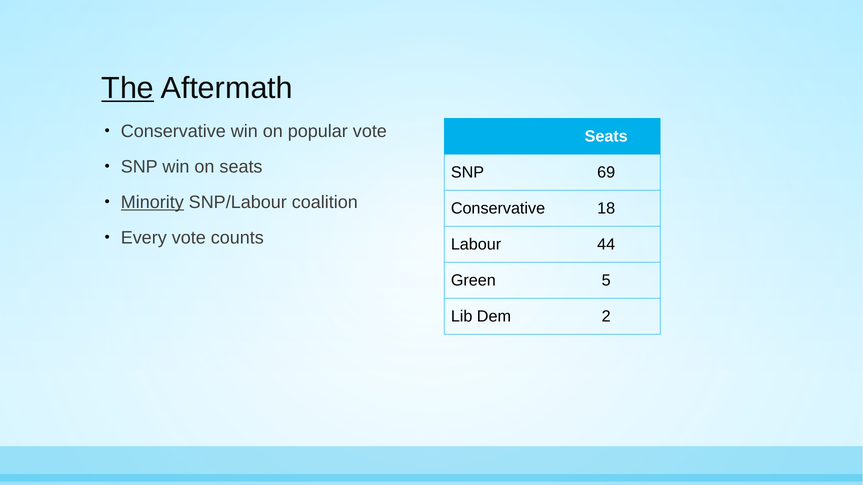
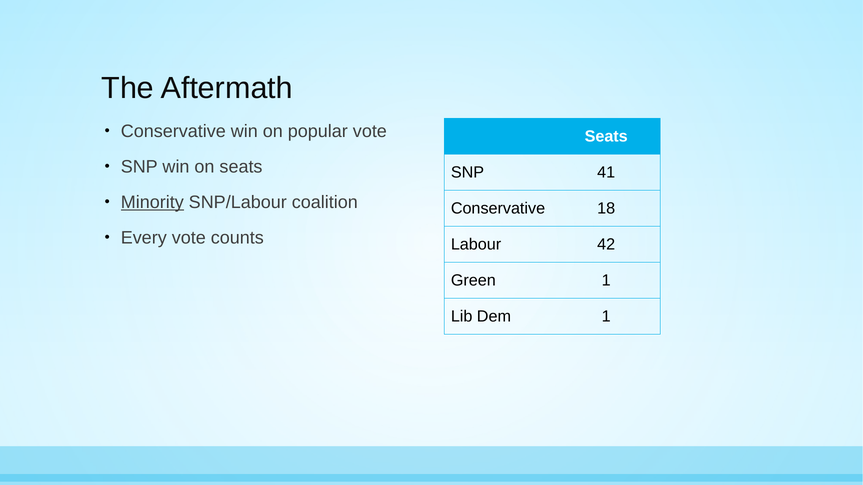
The underline: present -> none
69: 69 -> 41
44: 44 -> 42
Green 5: 5 -> 1
Dem 2: 2 -> 1
